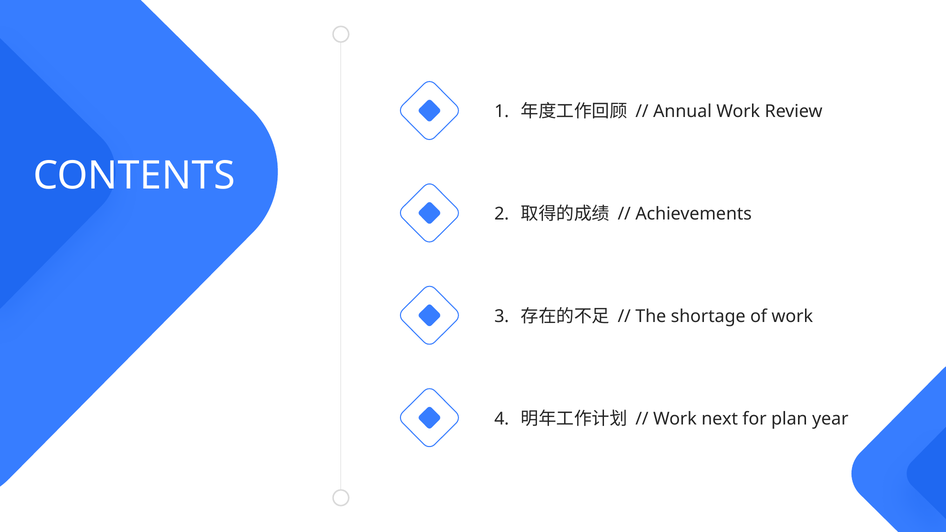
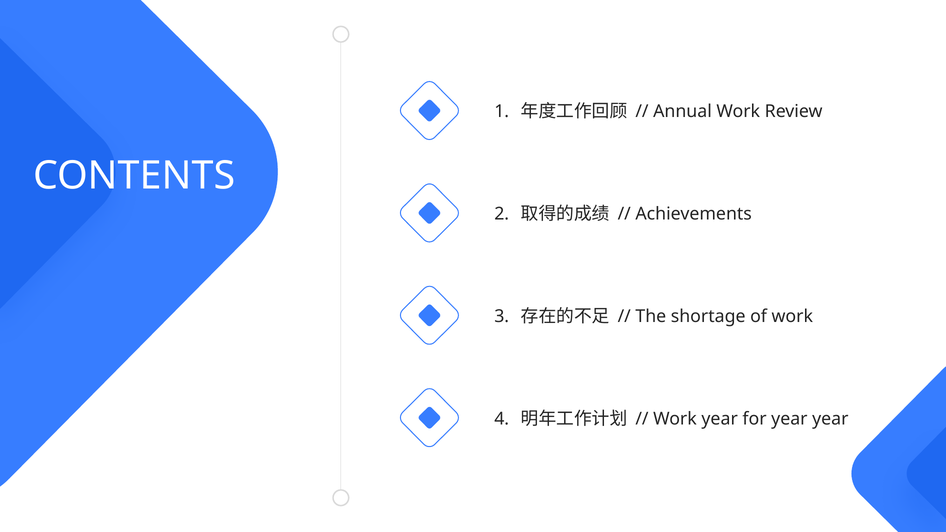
Work next: next -> year
for plan: plan -> year
